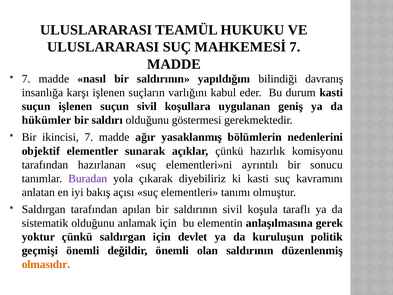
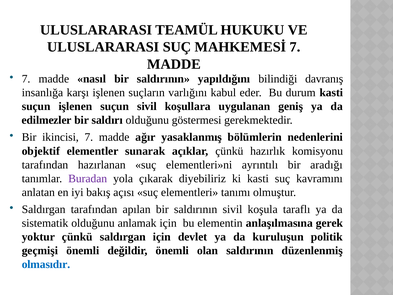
hükümler: hükümler -> edilmezler
sonucu: sonucu -> aradığı
olmasıdır colour: orange -> blue
